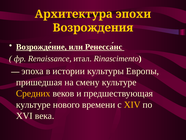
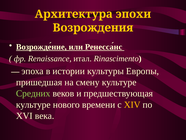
Средних colour: yellow -> light green
